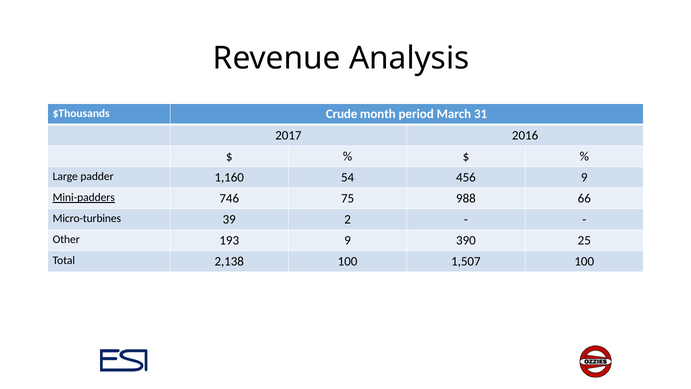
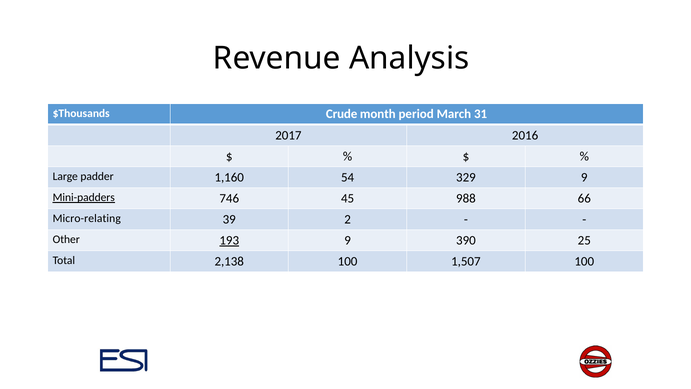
456: 456 -> 329
75: 75 -> 45
Micro-turbines: Micro-turbines -> Micro-relating
193 underline: none -> present
